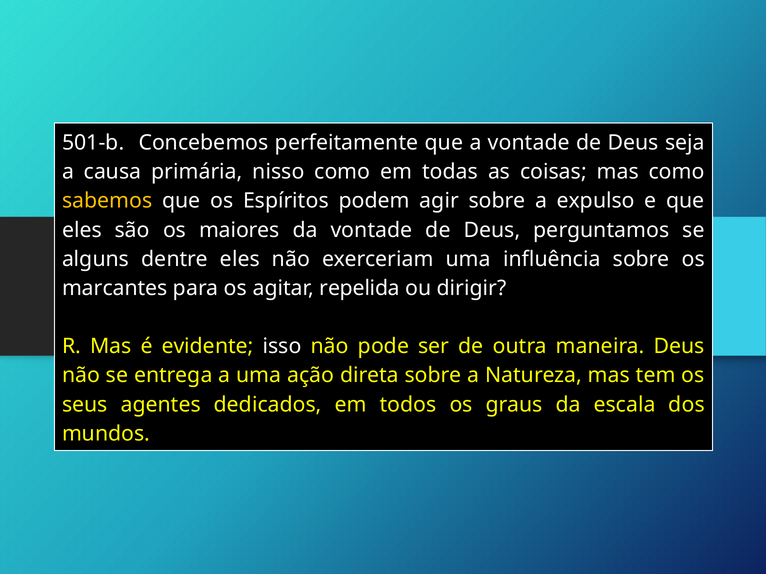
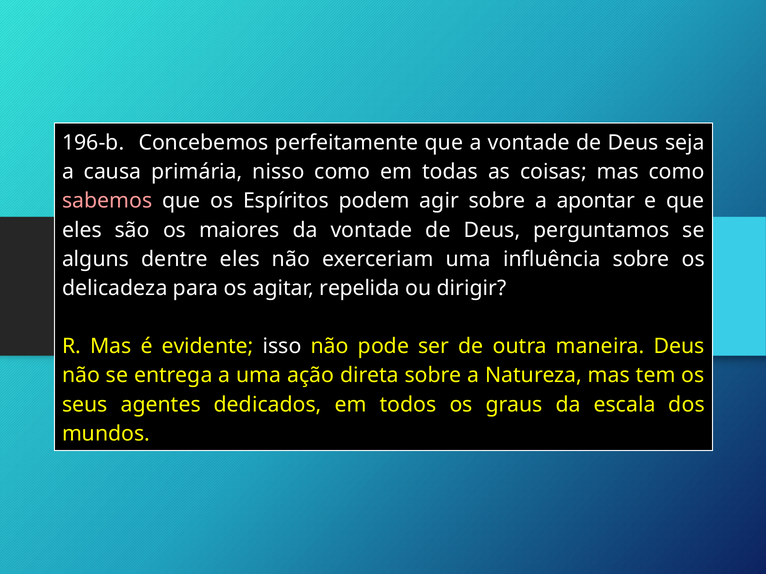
501-b: 501-b -> 196-b
sabemos colour: yellow -> pink
expulso: expulso -> apontar
marcantes: marcantes -> delicadeza
